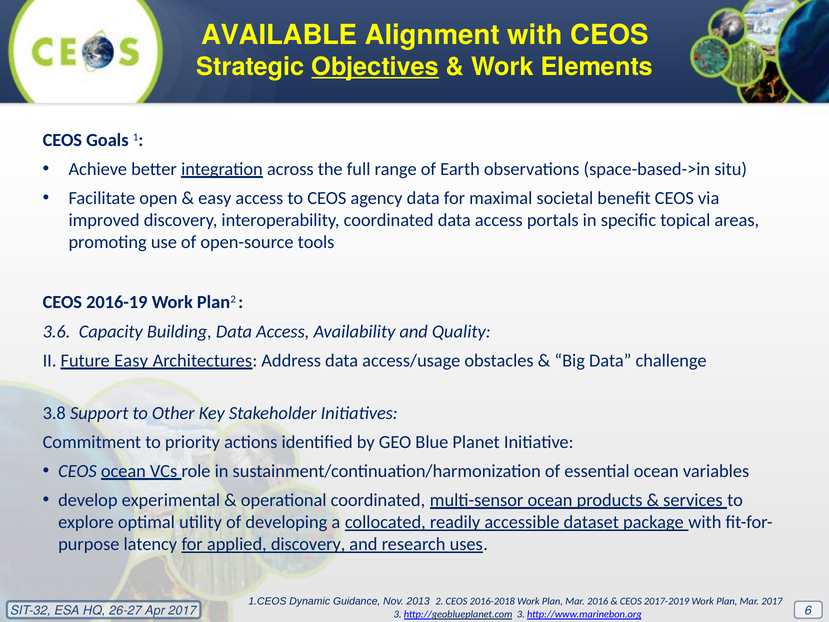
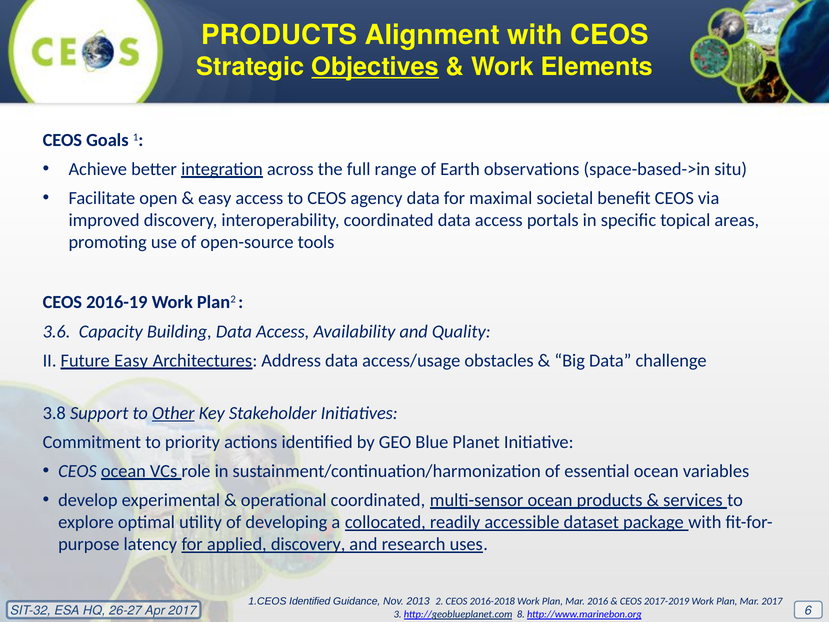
AVAILABLE at (279, 35): AVAILABLE -> PRODUCTS
Other underline: none -> present
1.CEOS Dynamic: Dynamic -> Identified
http://geoblueplanet.com 3: 3 -> 8
